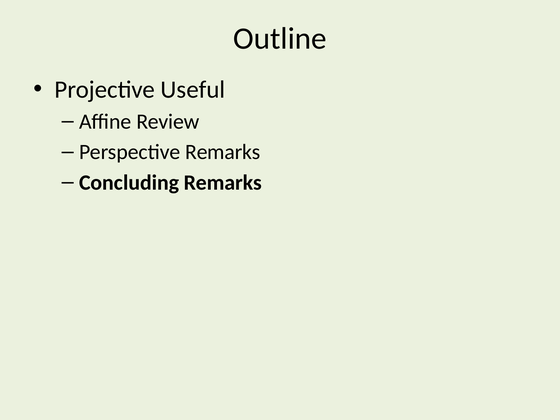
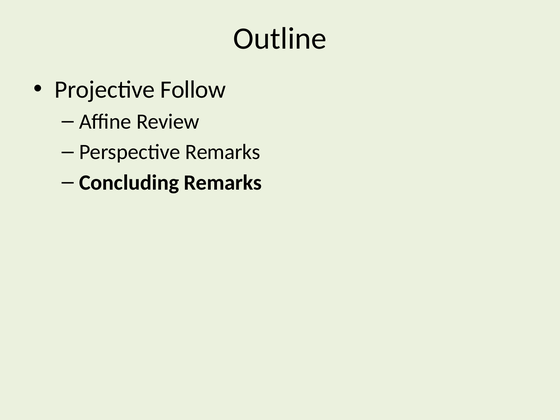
Useful: Useful -> Follow
